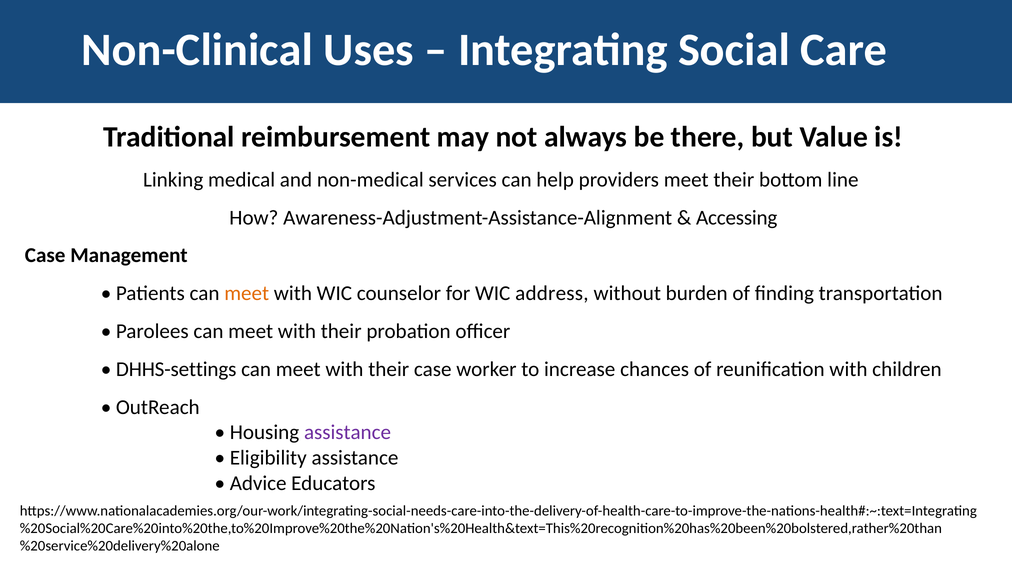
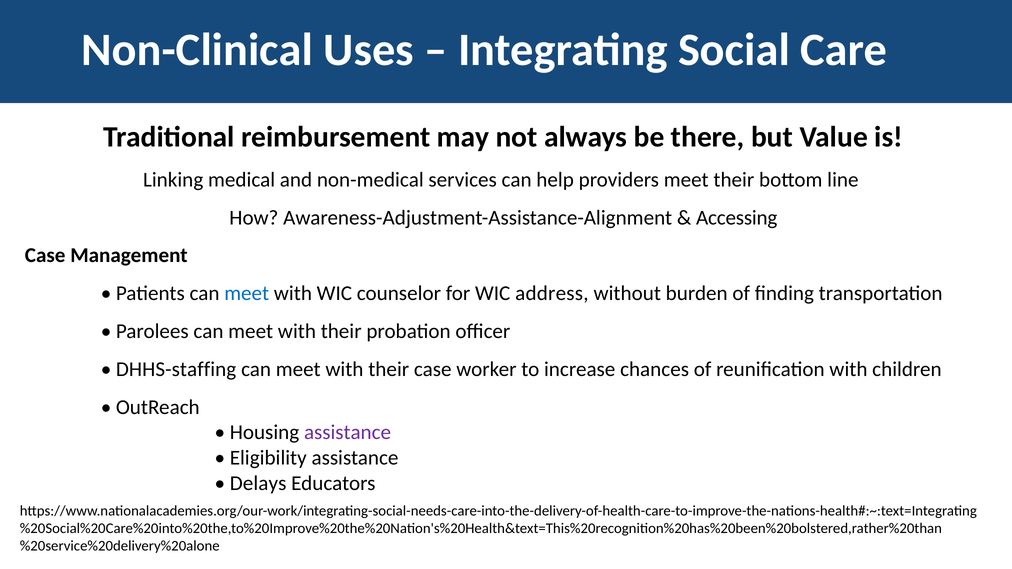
meet at (247, 294) colour: orange -> blue
DHHS-settings: DHHS-settings -> DHHS-staffing
Advice: Advice -> Delays
